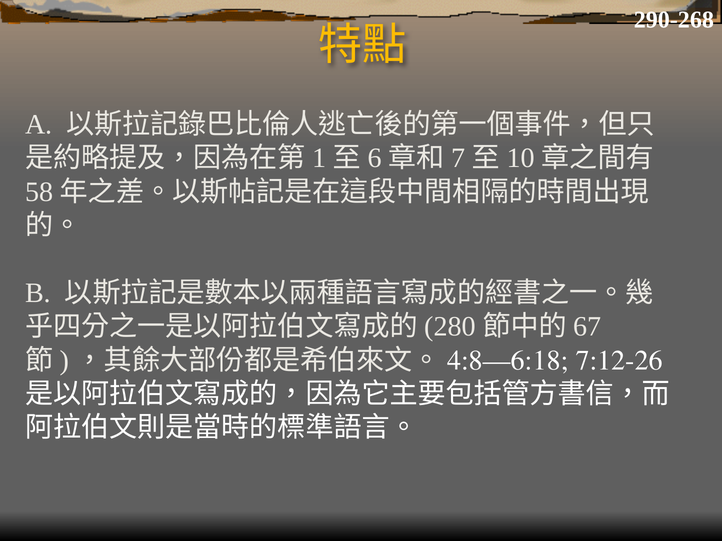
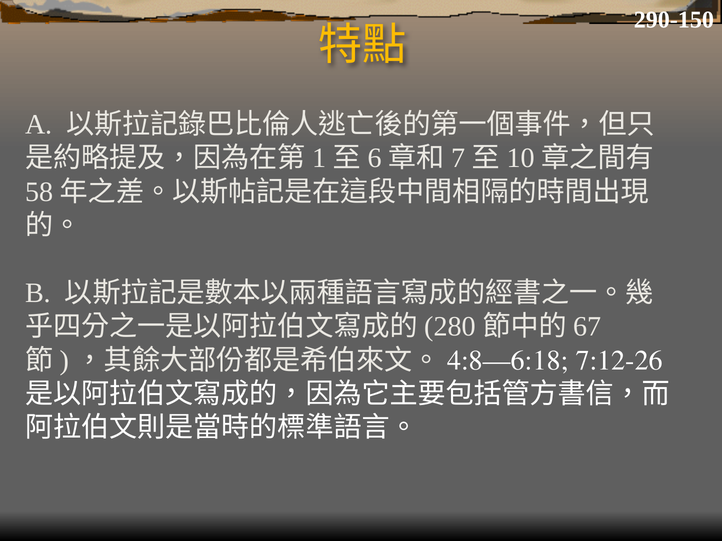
290-268: 290-268 -> 290-150
